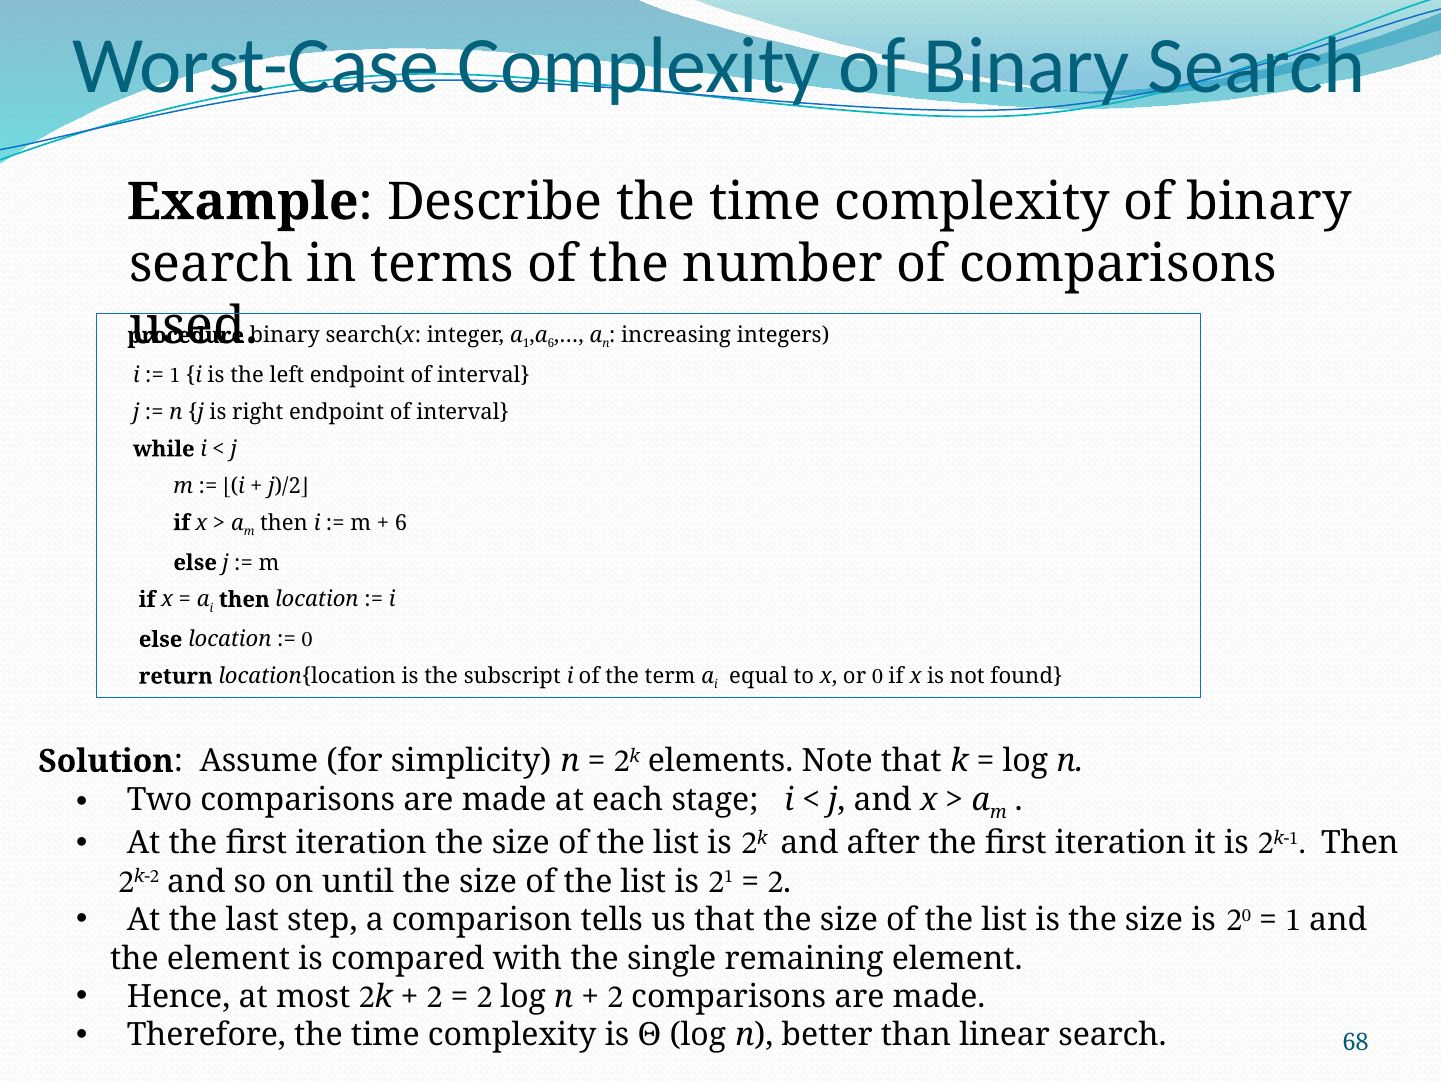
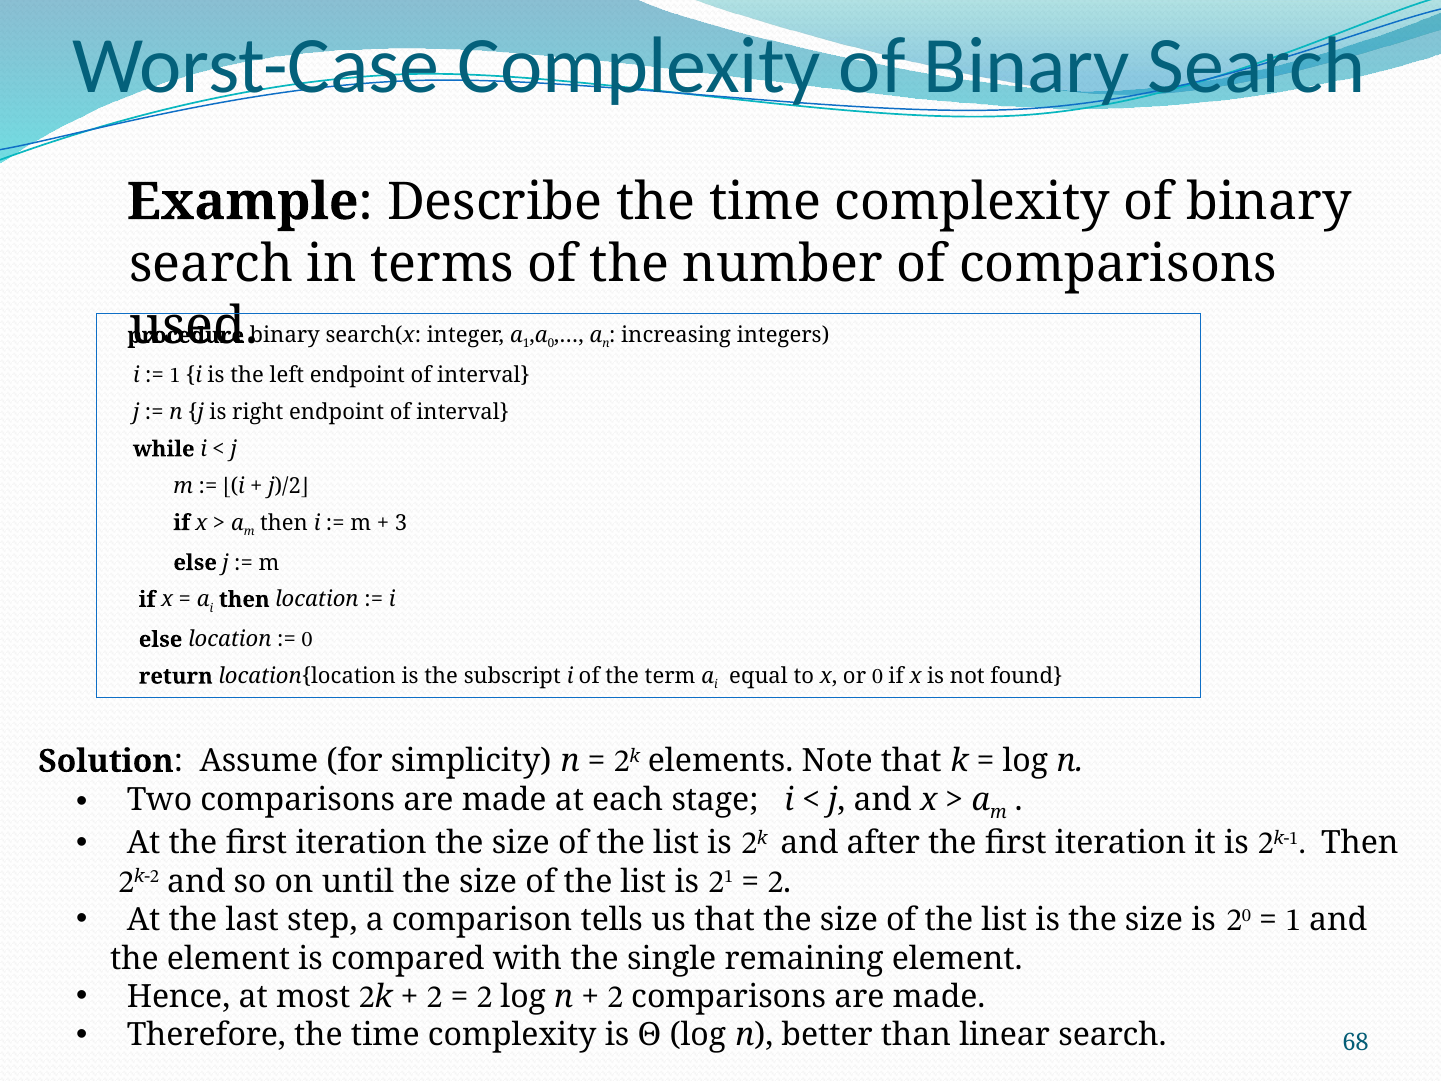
6 at (551, 344): 6 -> 0
6 at (401, 523): 6 -> 3
